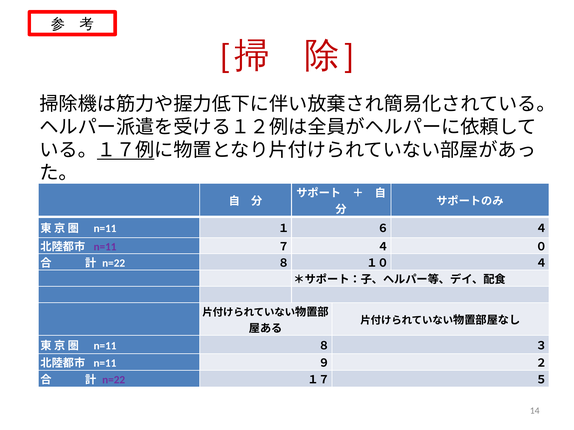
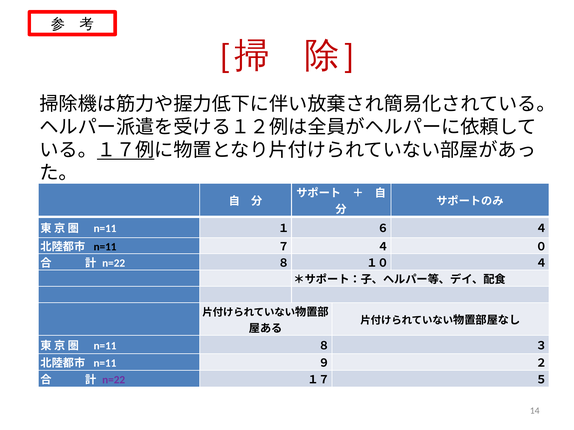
n=11 at (105, 247) colour: purple -> black
